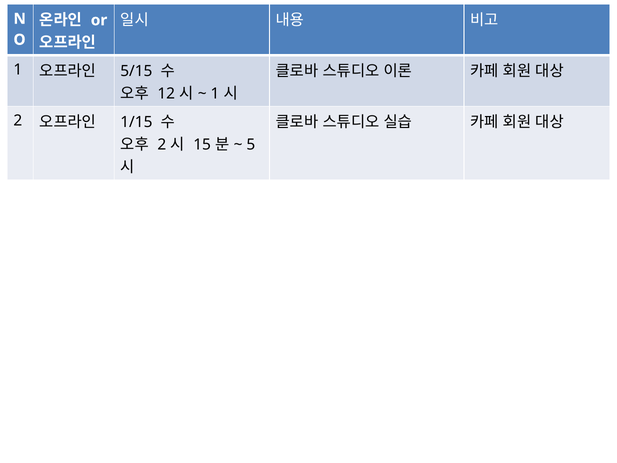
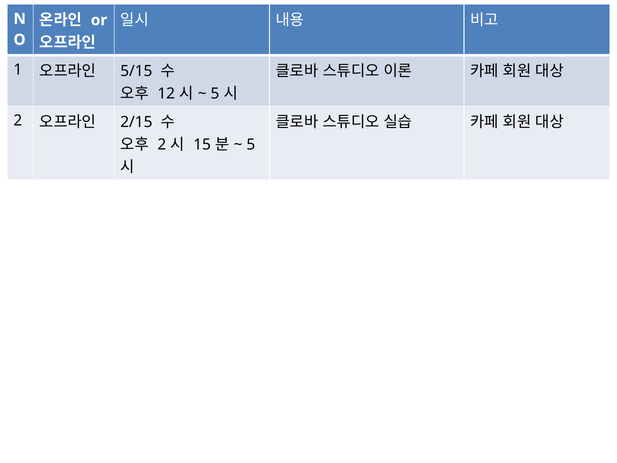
1 at (215, 94): 1 -> 5
1/15: 1/15 -> 2/15
